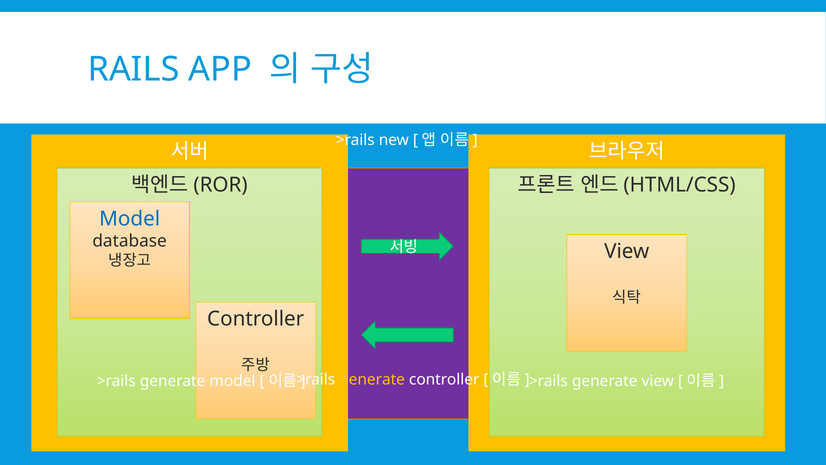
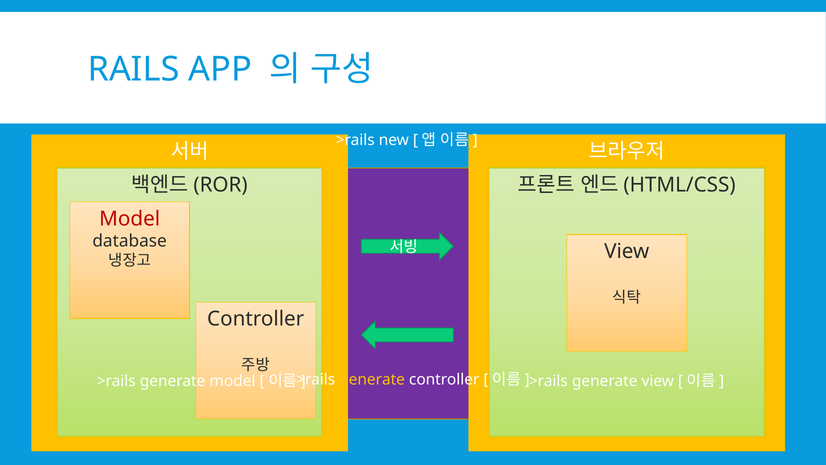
Model at (130, 219) colour: blue -> red
